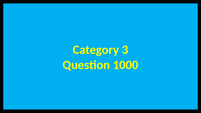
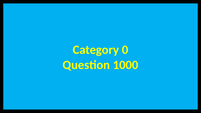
3: 3 -> 0
